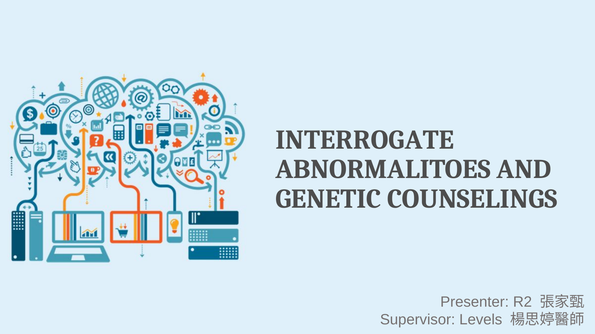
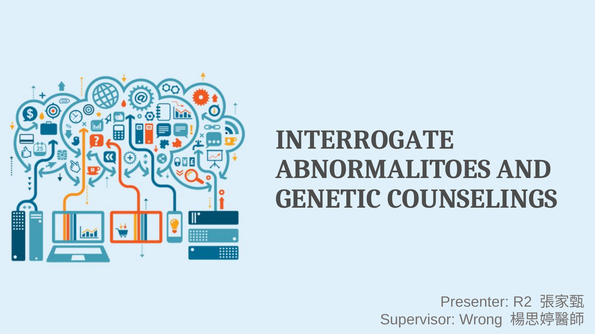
Levels: Levels -> Wrong
